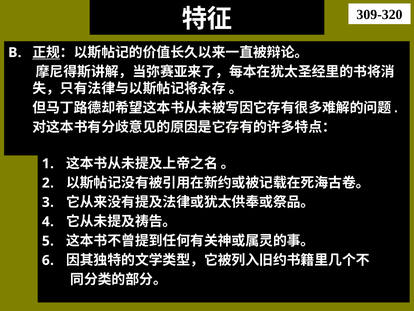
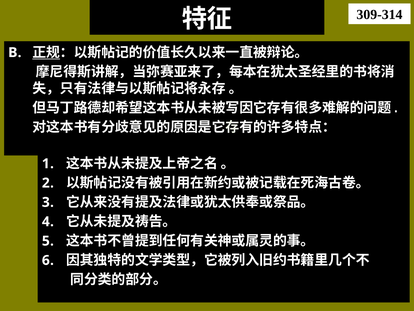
309-320: 309-320 -> 309-314
